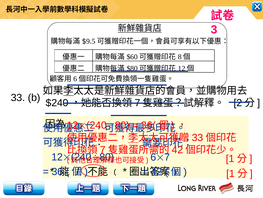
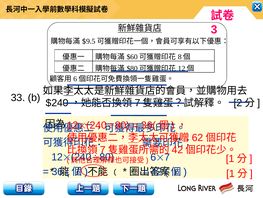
33 at (198, 137): 33 -> 62
